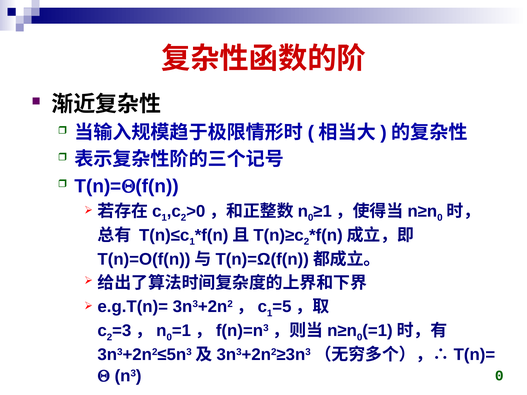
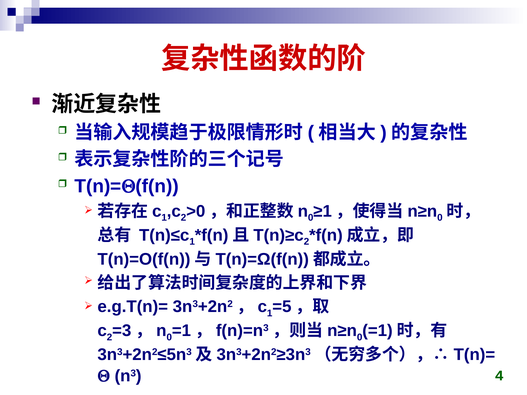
n3 0: 0 -> 4
